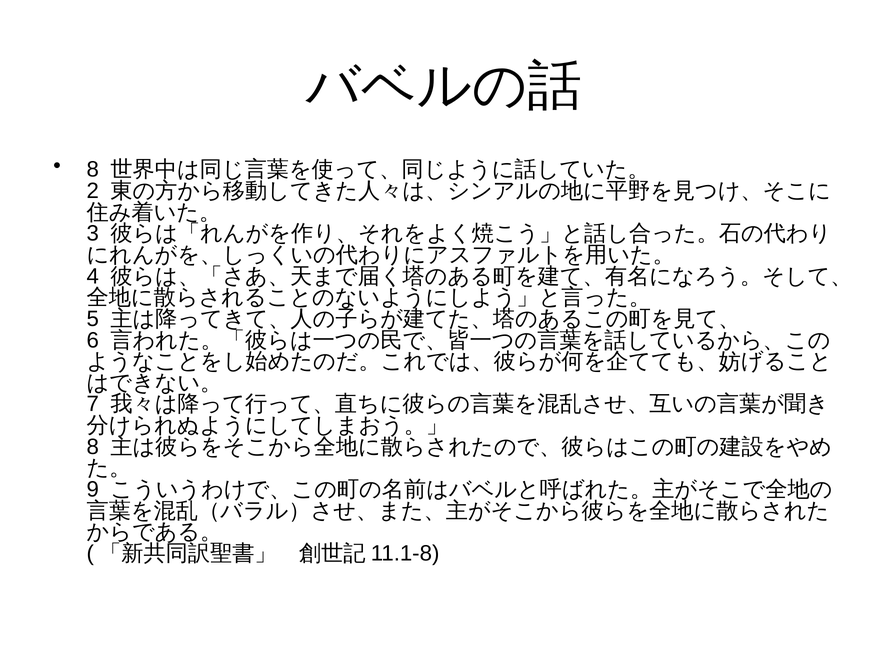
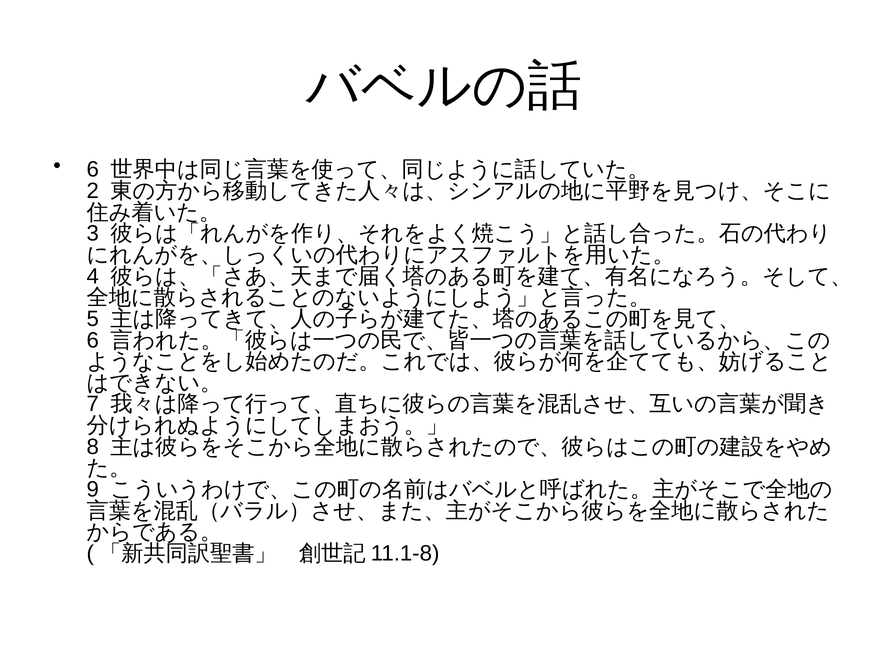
8 at (93, 170): 8 -> 6
